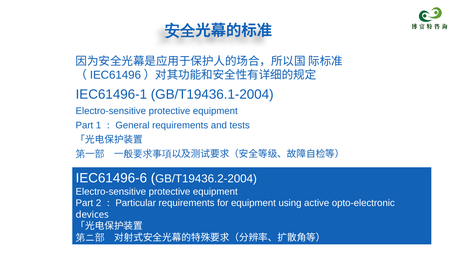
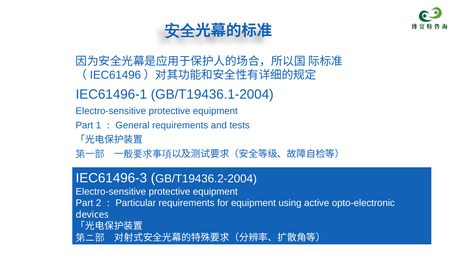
IEC61496-6: IEC61496-6 -> IEC61496-3
